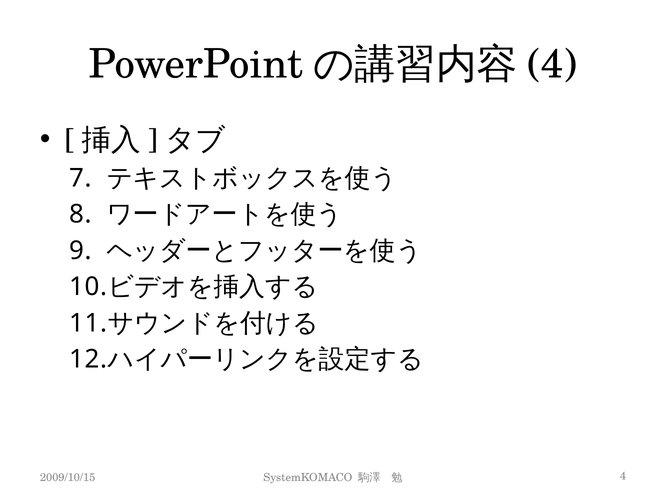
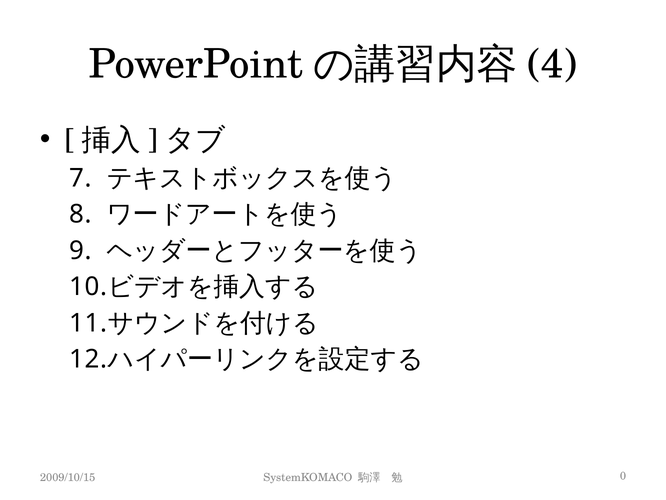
4: 4 -> 0
